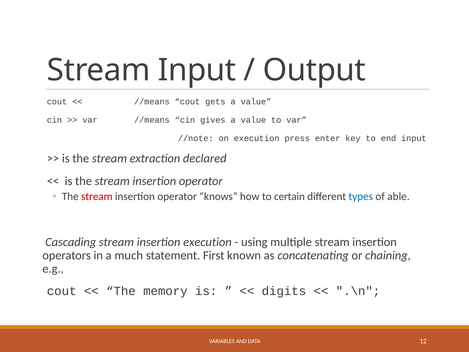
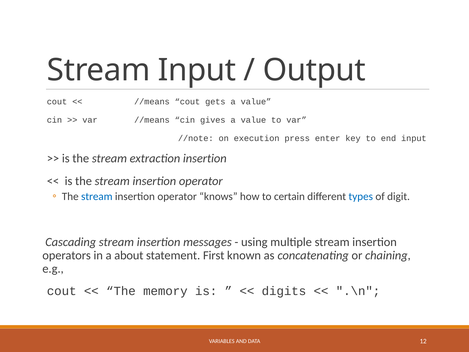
extraction declared: declared -> insertion
stream at (97, 196) colour: red -> blue
able: able -> digit
insertion execution: execution -> messages
much: much -> about
